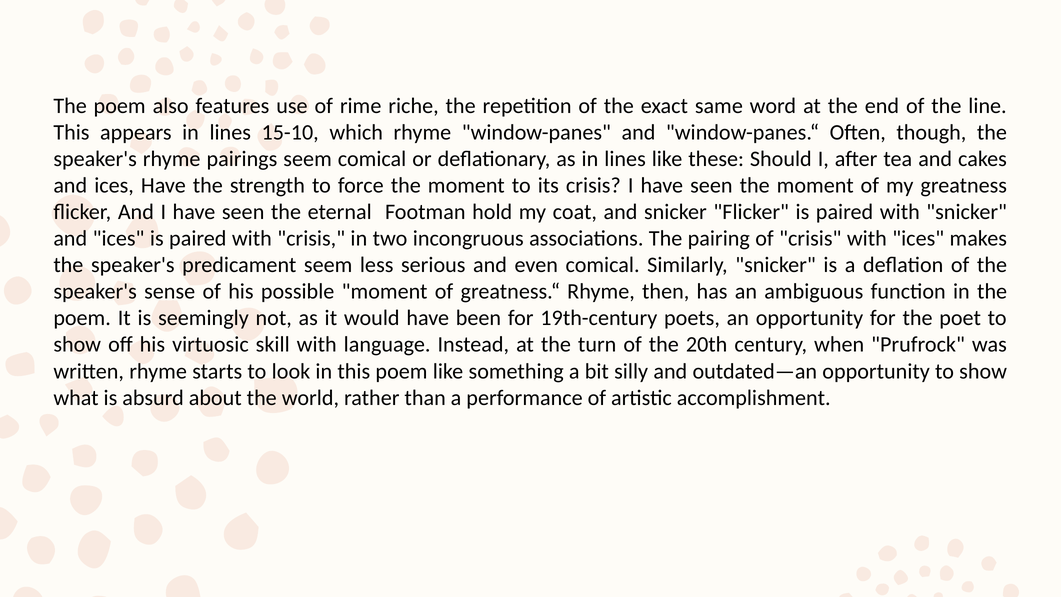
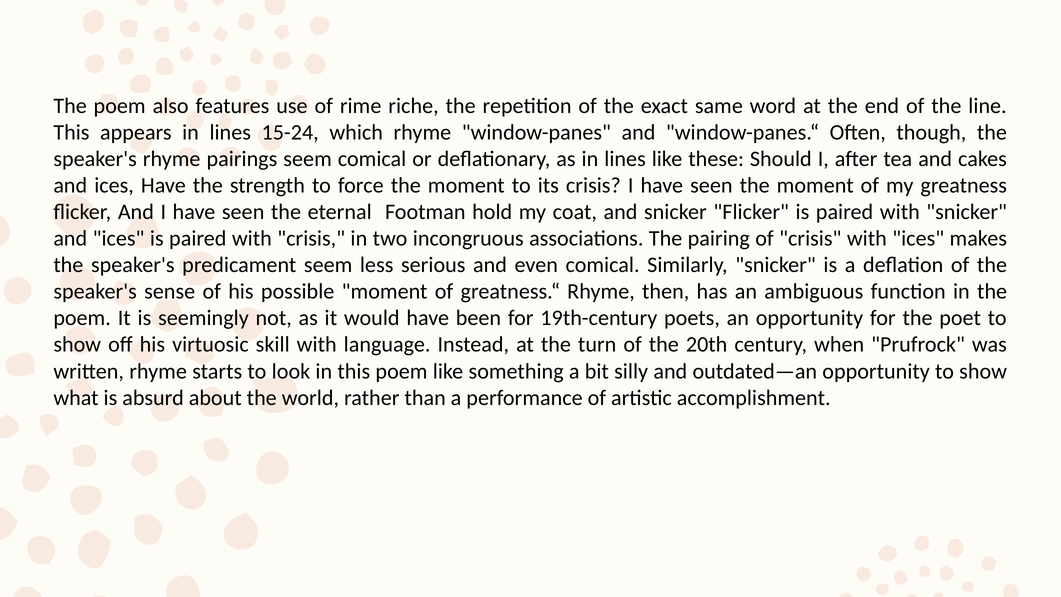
15-10: 15-10 -> 15-24
